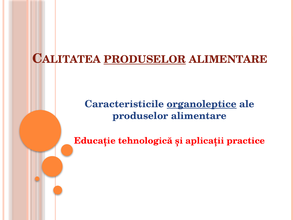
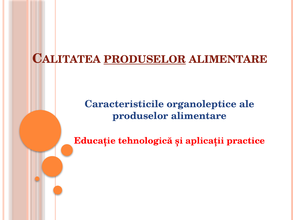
organoleptice underline: present -> none
